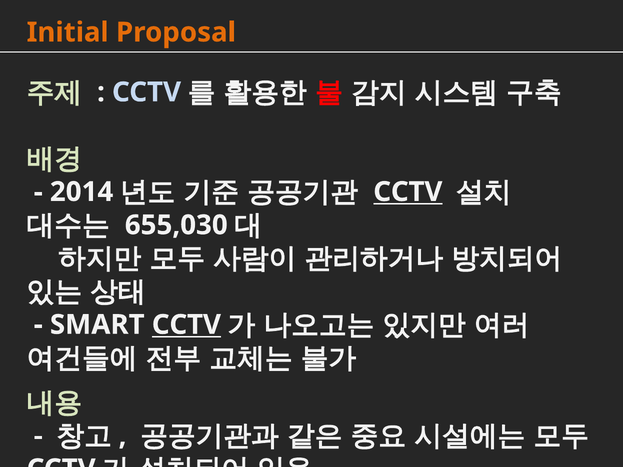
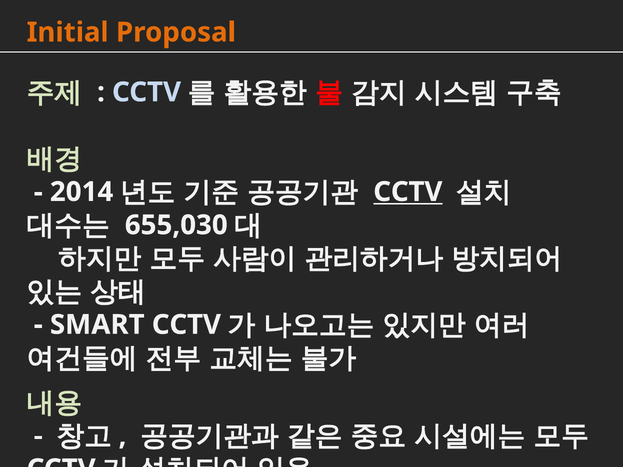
CCTV at (186, 325) underline: present -> none
